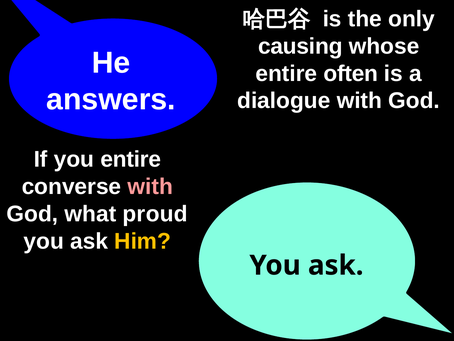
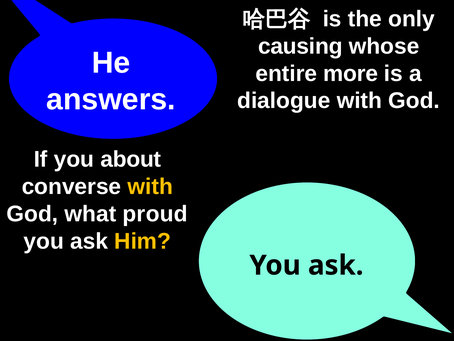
often: often -> more
you entire: entire -> about
with at (150, 186) colour: pink -> yellow
